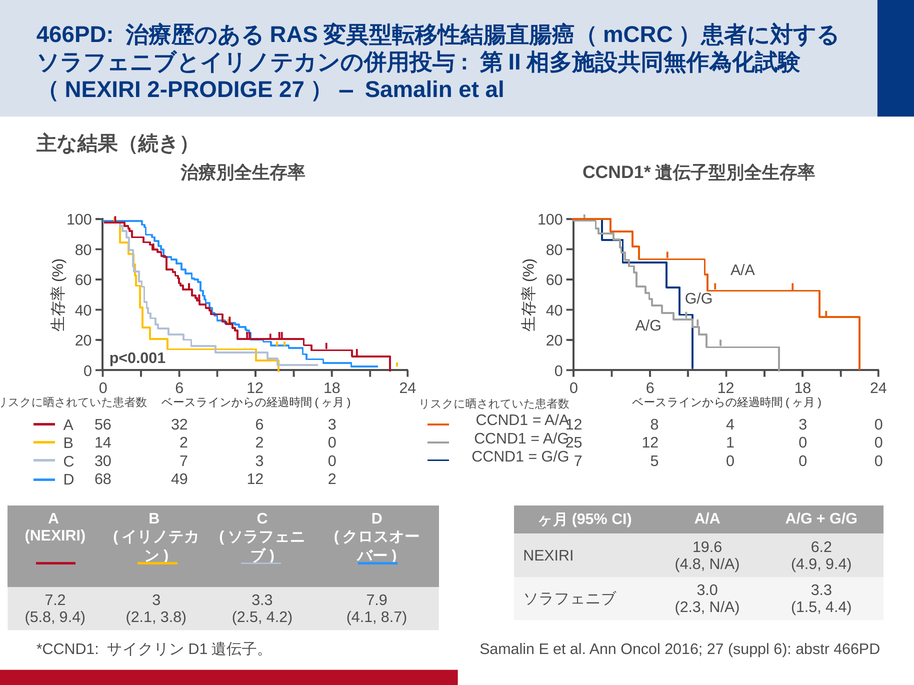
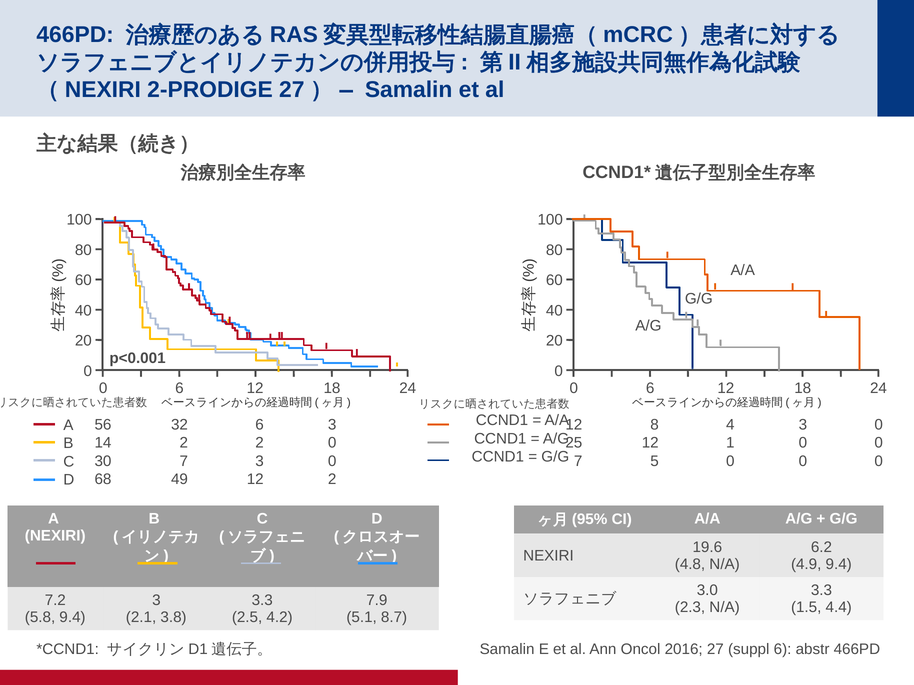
4.1: 4.1 -> 5.1
